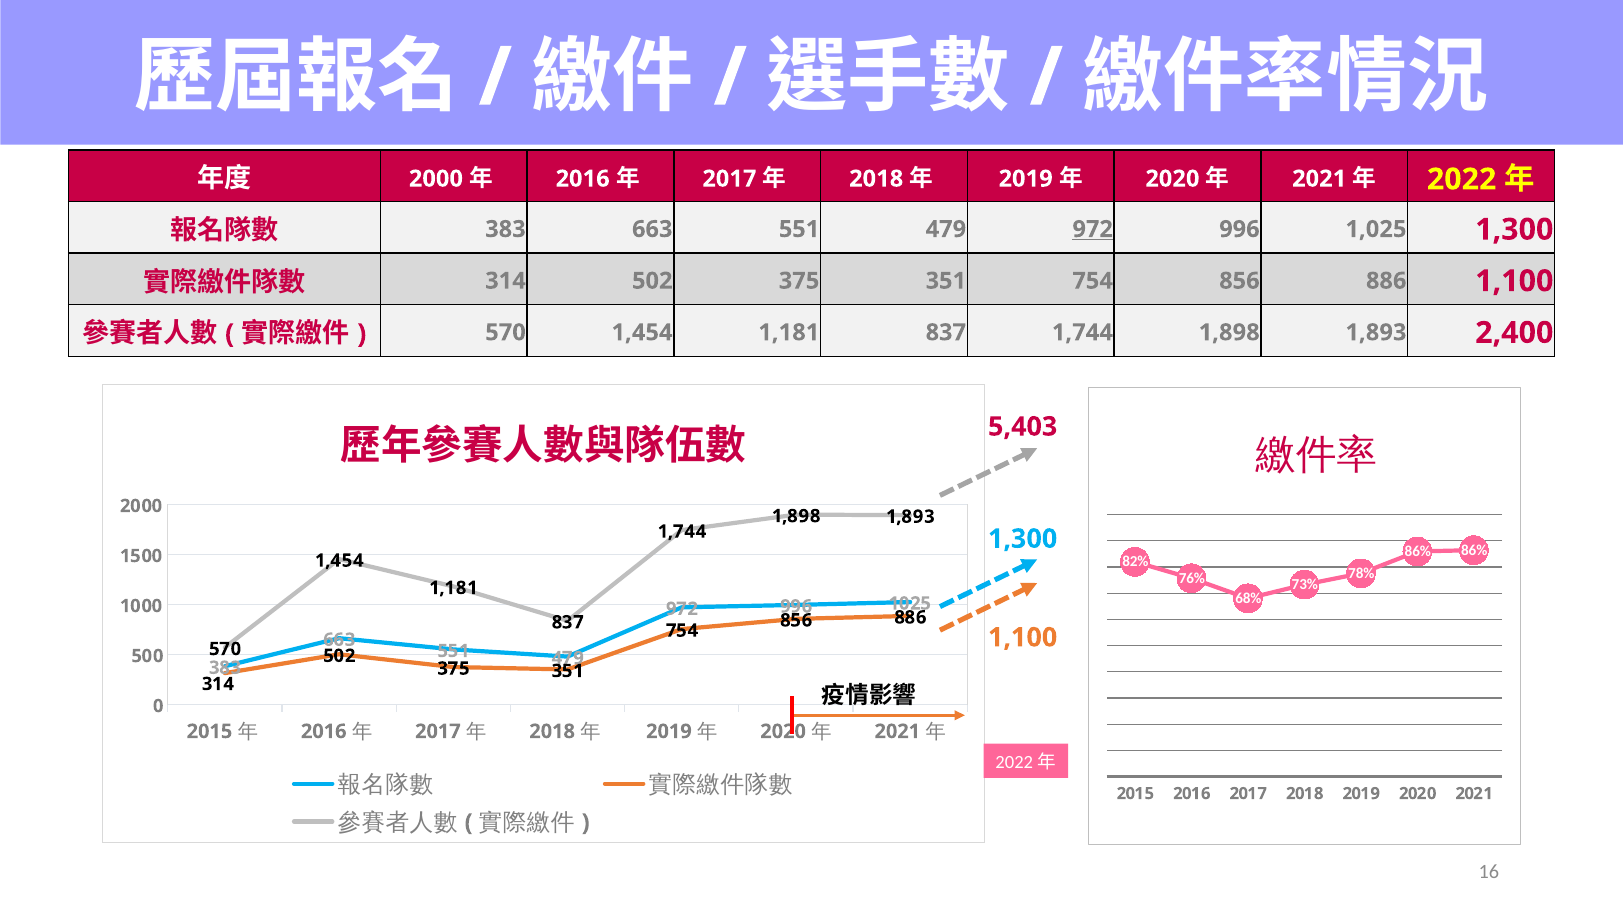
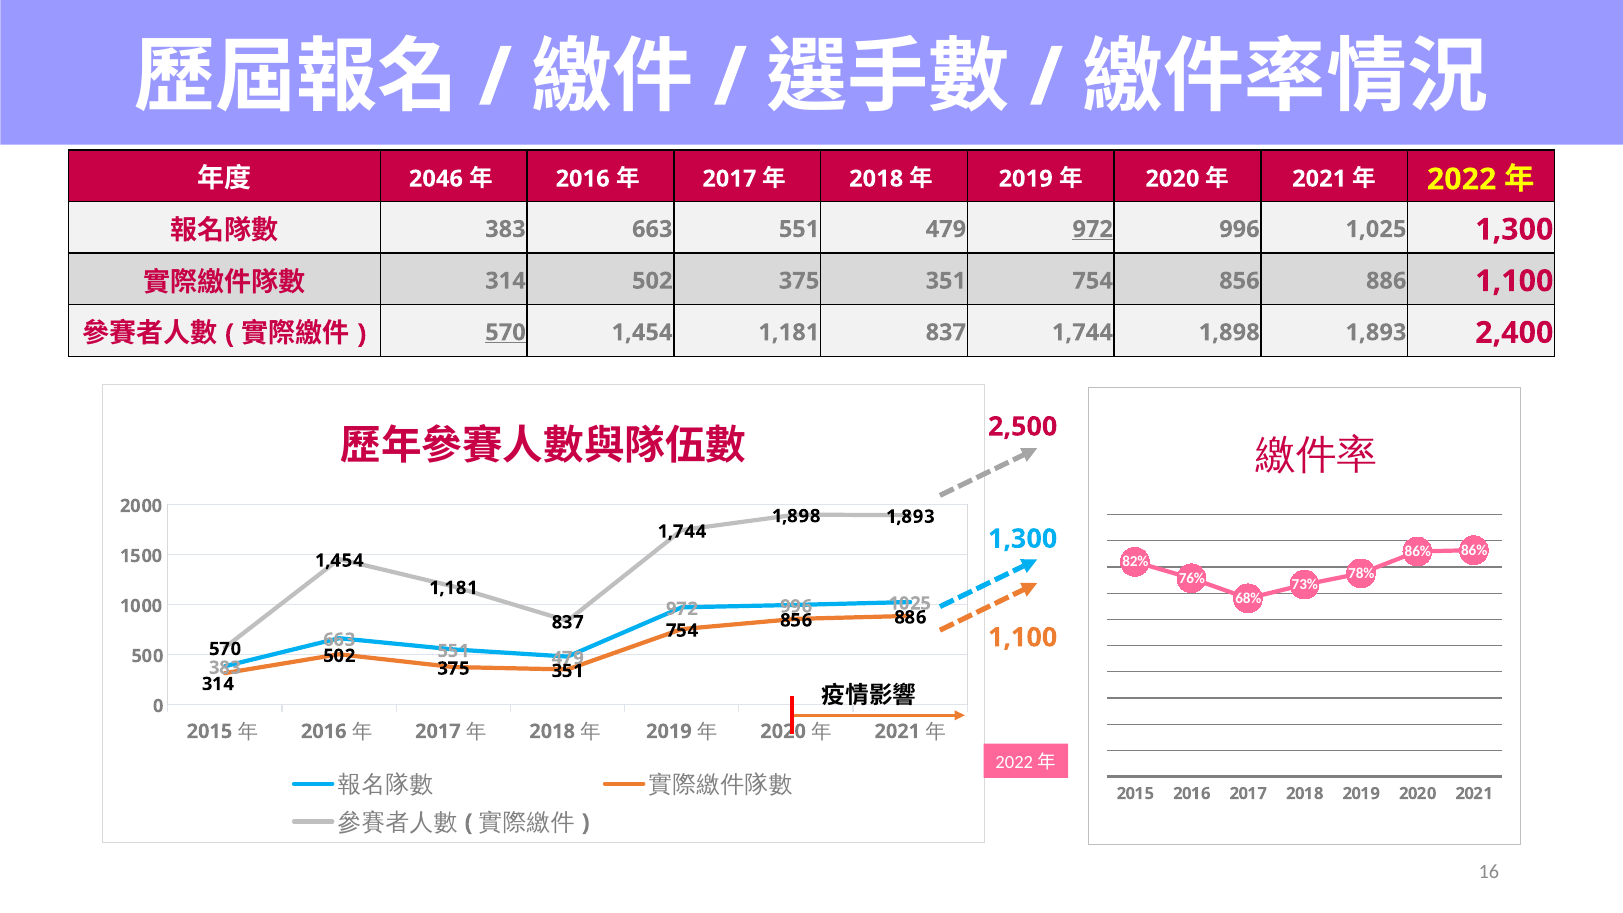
2000 at (436, 179): 2000 -> 2046
570 at (506, 332) underline: none -> present
5,403: 5,403 -> 2,500
